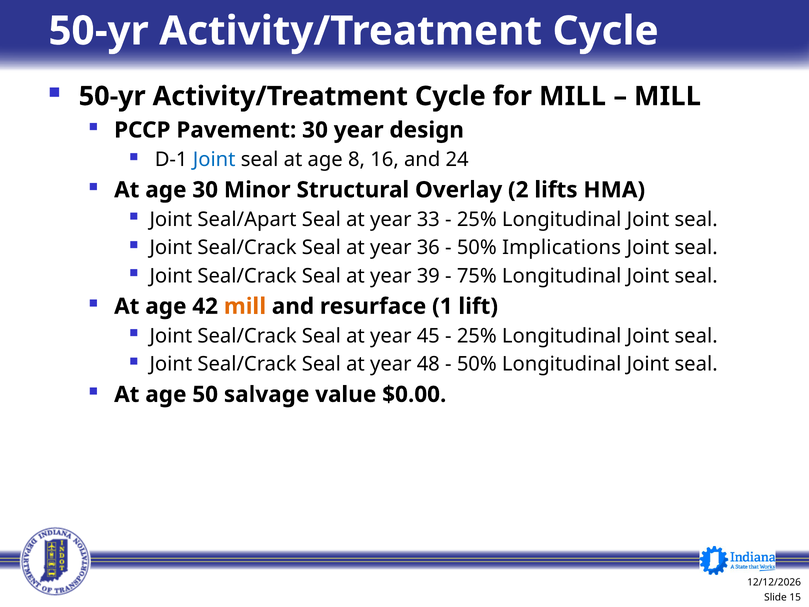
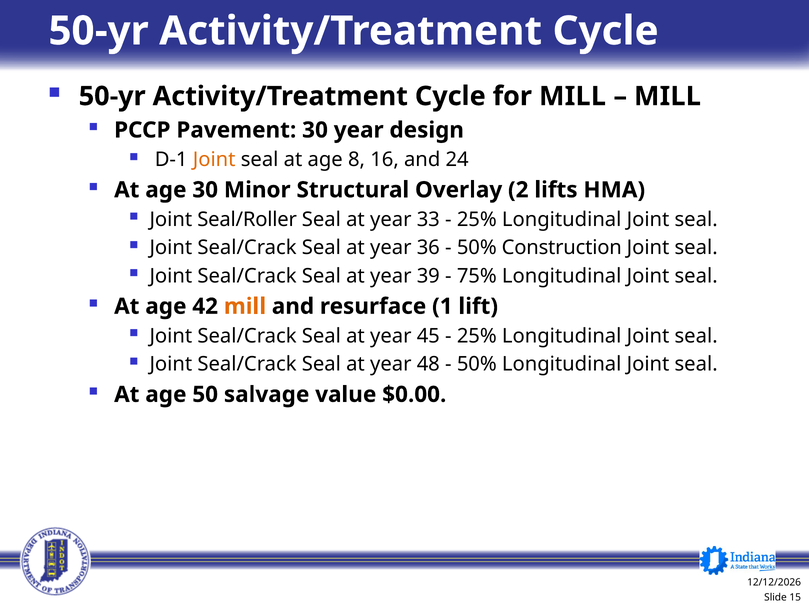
Joint at (214, 160) colour: blue -> orange
Seal/Apart: Seal/Apart -> Seal/Roller
Implications: Implications -> Construction
